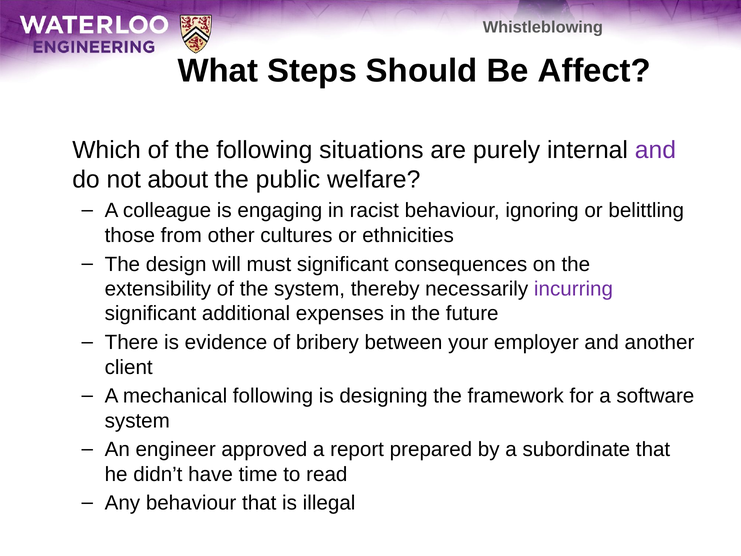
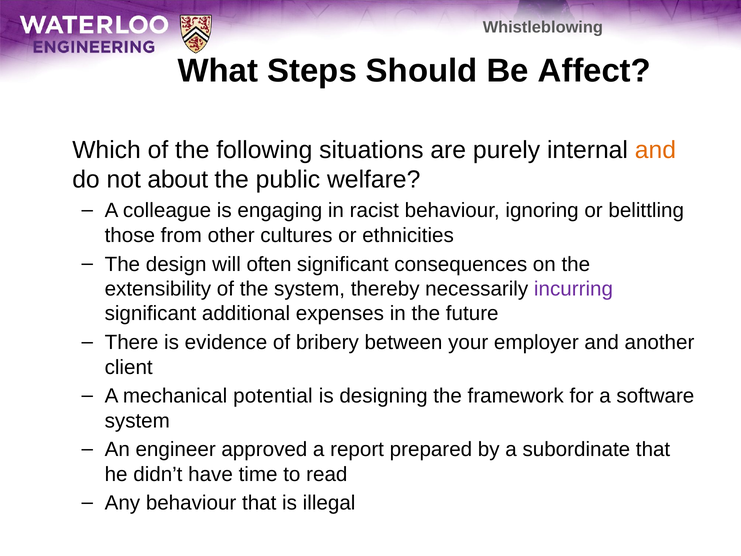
and at (655, 150) colour: purple -> orange
must: must -> often
mechanical following: following -> potential
